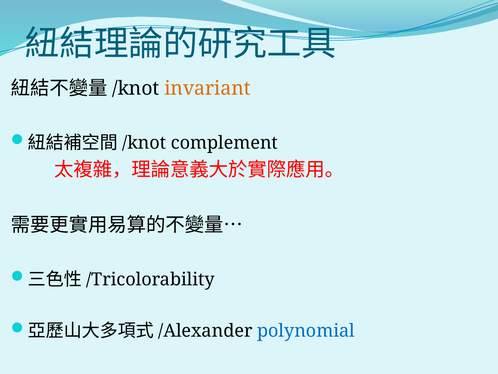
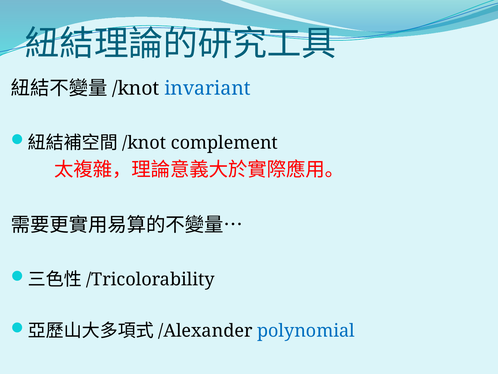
invariant colour: orange -> blue
